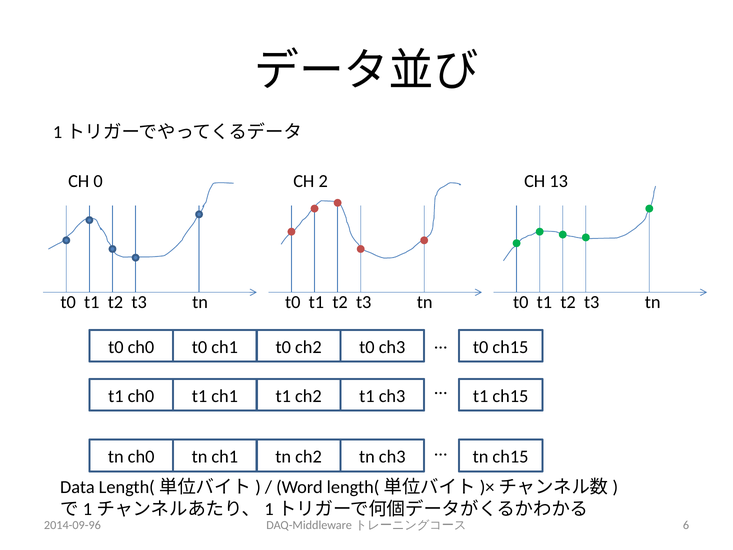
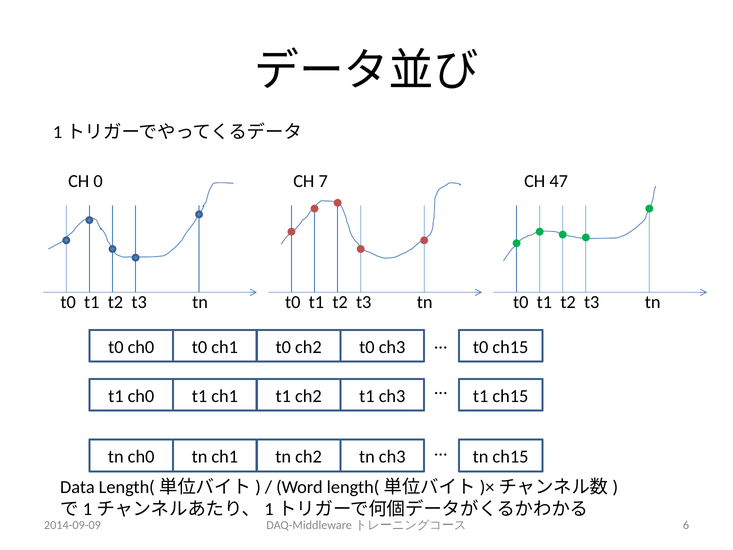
2: 2 -> 7
13: 13 -> 47
2014-09-96: 2014-09-96 -> 2014-09-09
